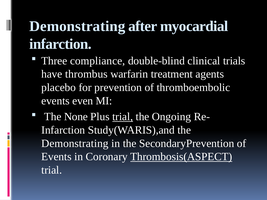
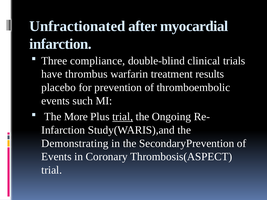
Demonstrating at (77, 26): Demonstrating -> Unfractionated
agents: agents -> results
even: even -> such
None: None -> More
Thrombosis(ASPECT underline: present -> none
